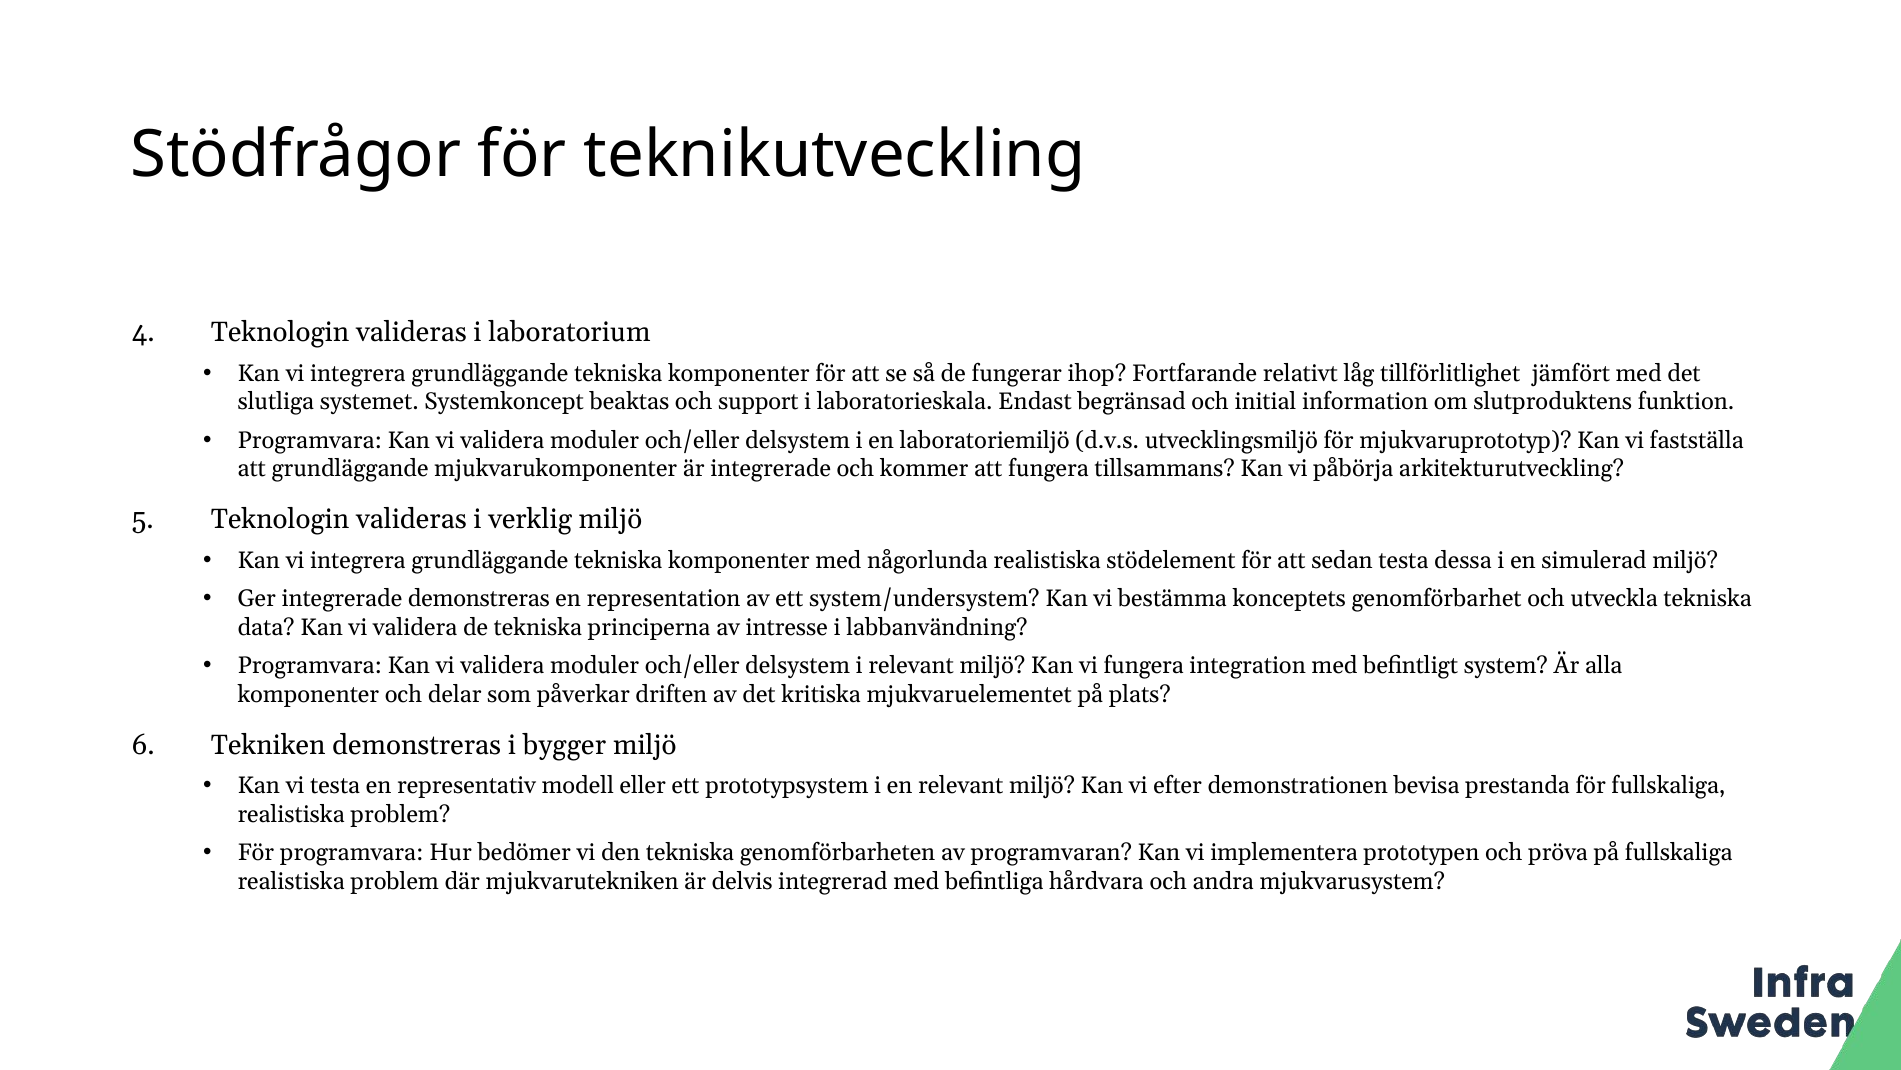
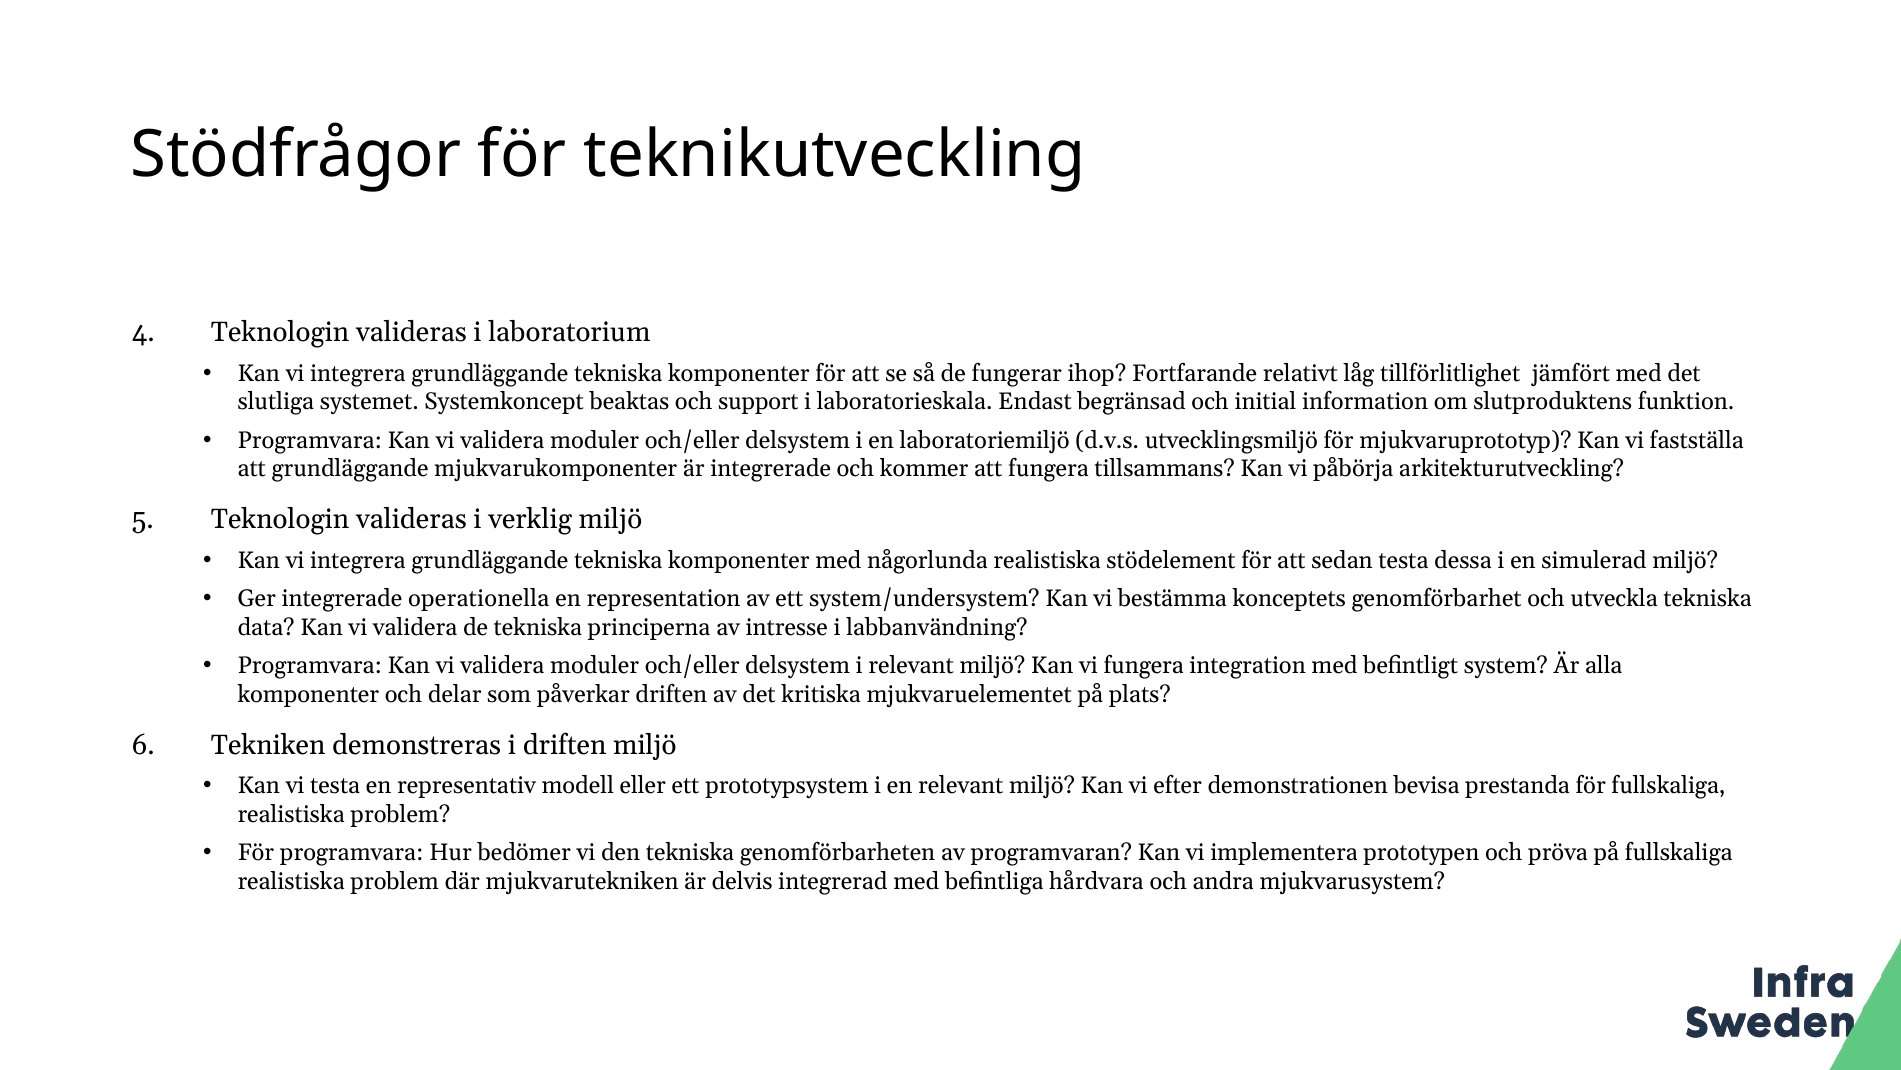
integrerade demonstreras: demonstreras -> operationella
i bygger: bygger -> driften
